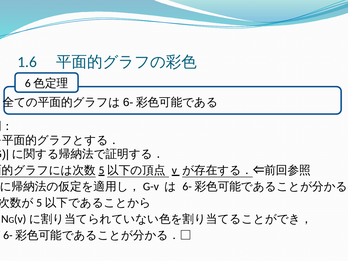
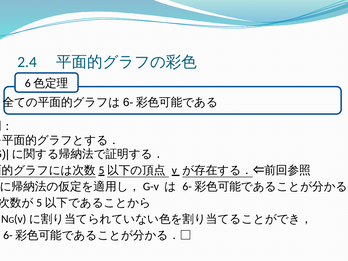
1.6: 1.6 -> 2.4
